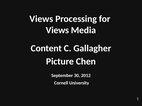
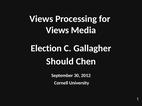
Content: Content -> Election
Picture: Picture -> Should
